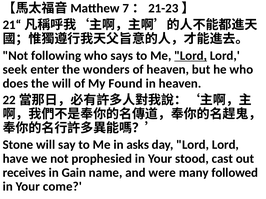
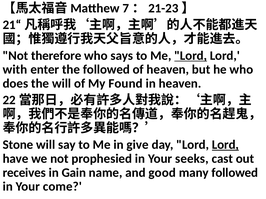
following: following -> therefore
seek: seek -> with
the wonders: wonders -> followed
asks: asks -> give
Lord at (225, 145) underline: none -> present
stood: stood -> seeks
were: were -> good
